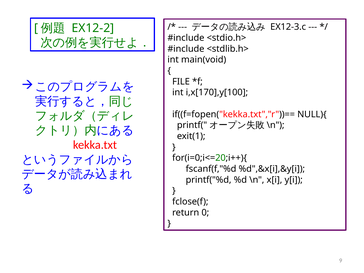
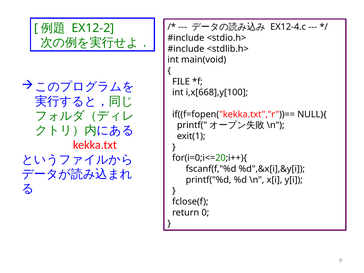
EX12-3.c: EX12-3.c -> EX12-4.c
i,x[170],y[100: i,x[170],y[100 -> i,x[668],y[100
